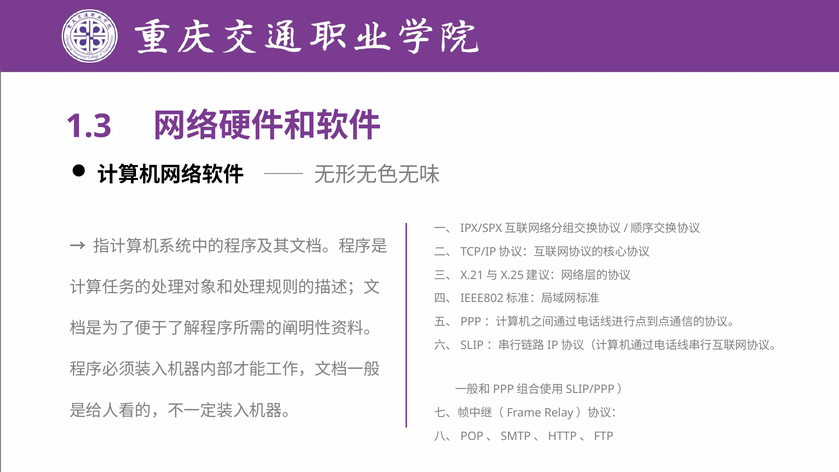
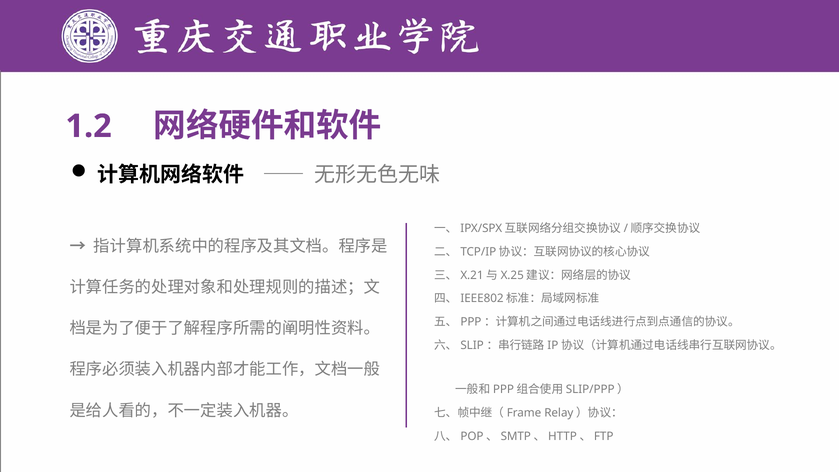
1.3: 1.3 -> 1.2
